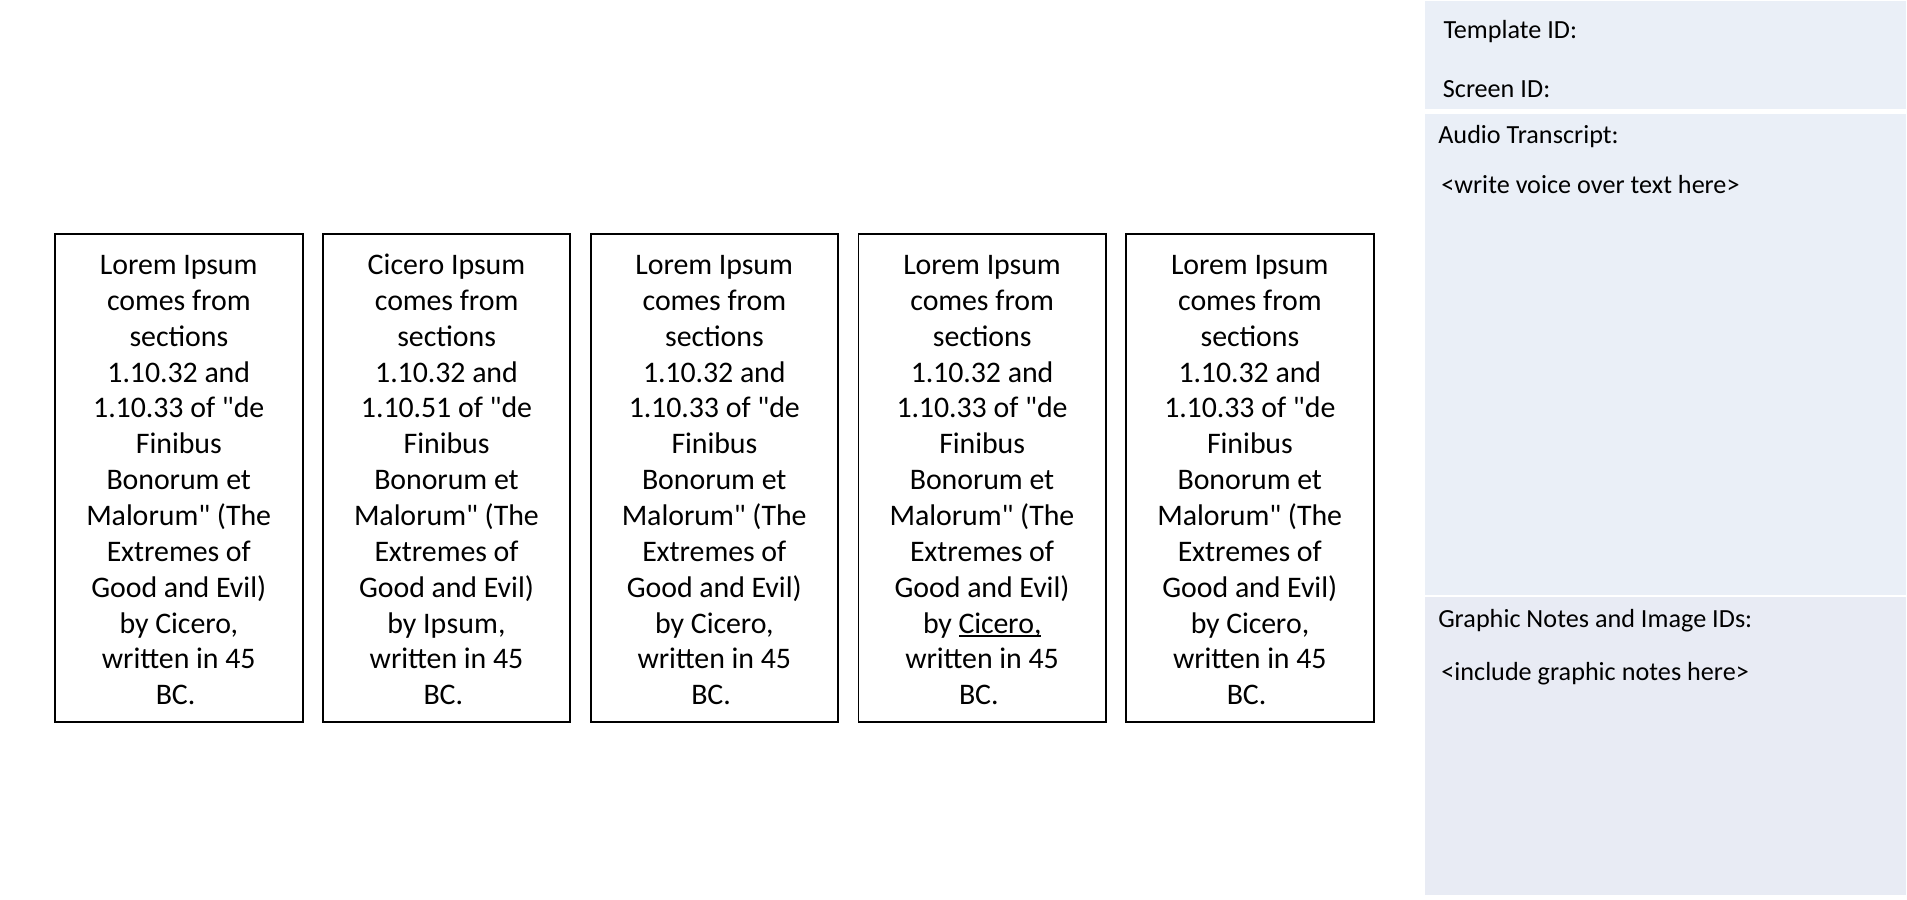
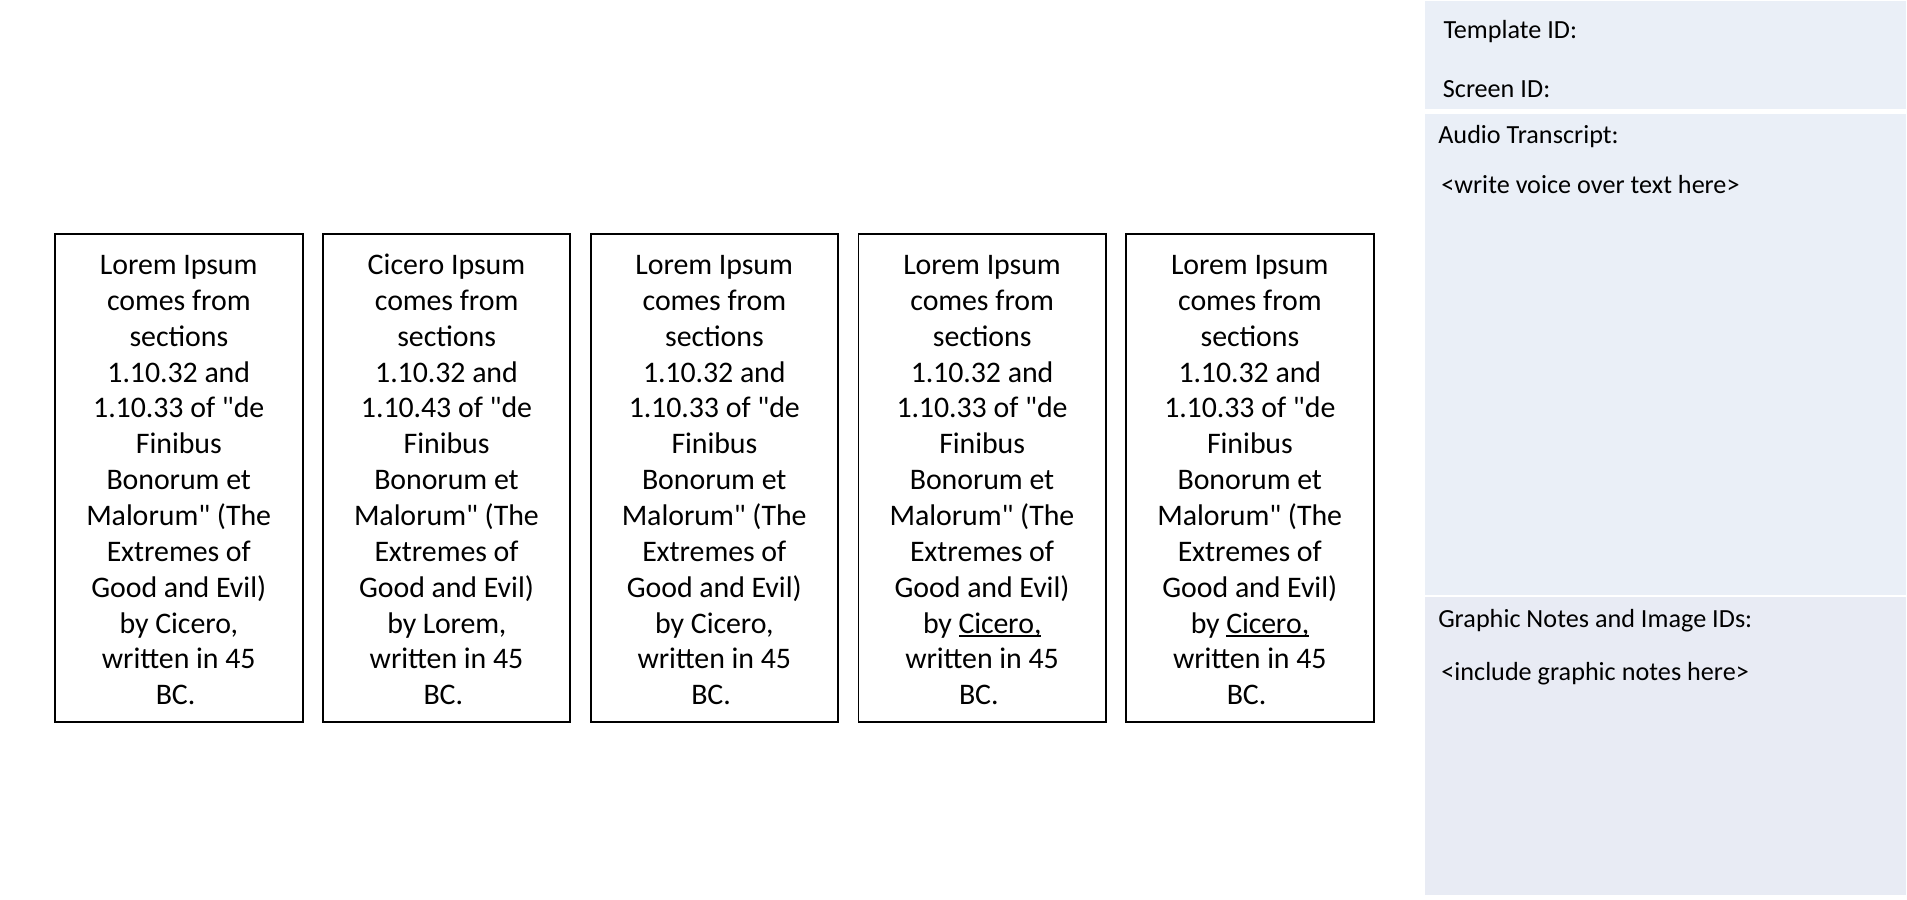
1.10.51: 1.10.51 -> 1.10.43
by Ipsum: Ipsum -> Lorem
Cicero at (1268, 623) underline: none -> present
